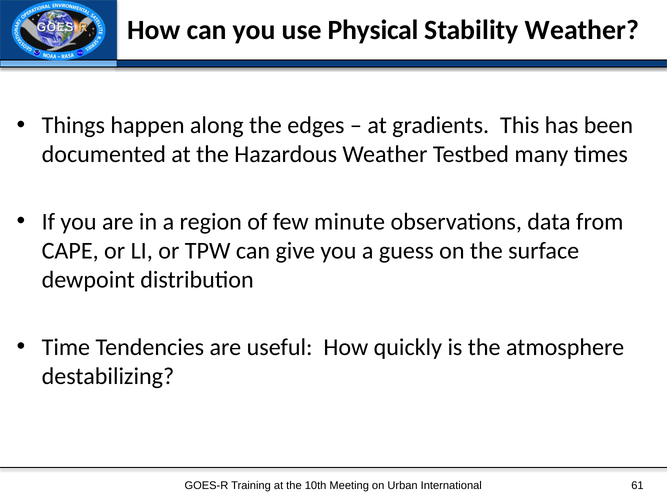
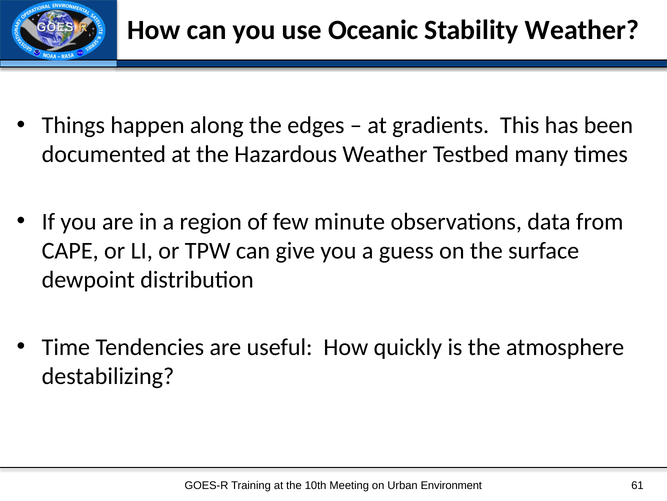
Physical: Physical -> Oceanic
International: International -> Environment
